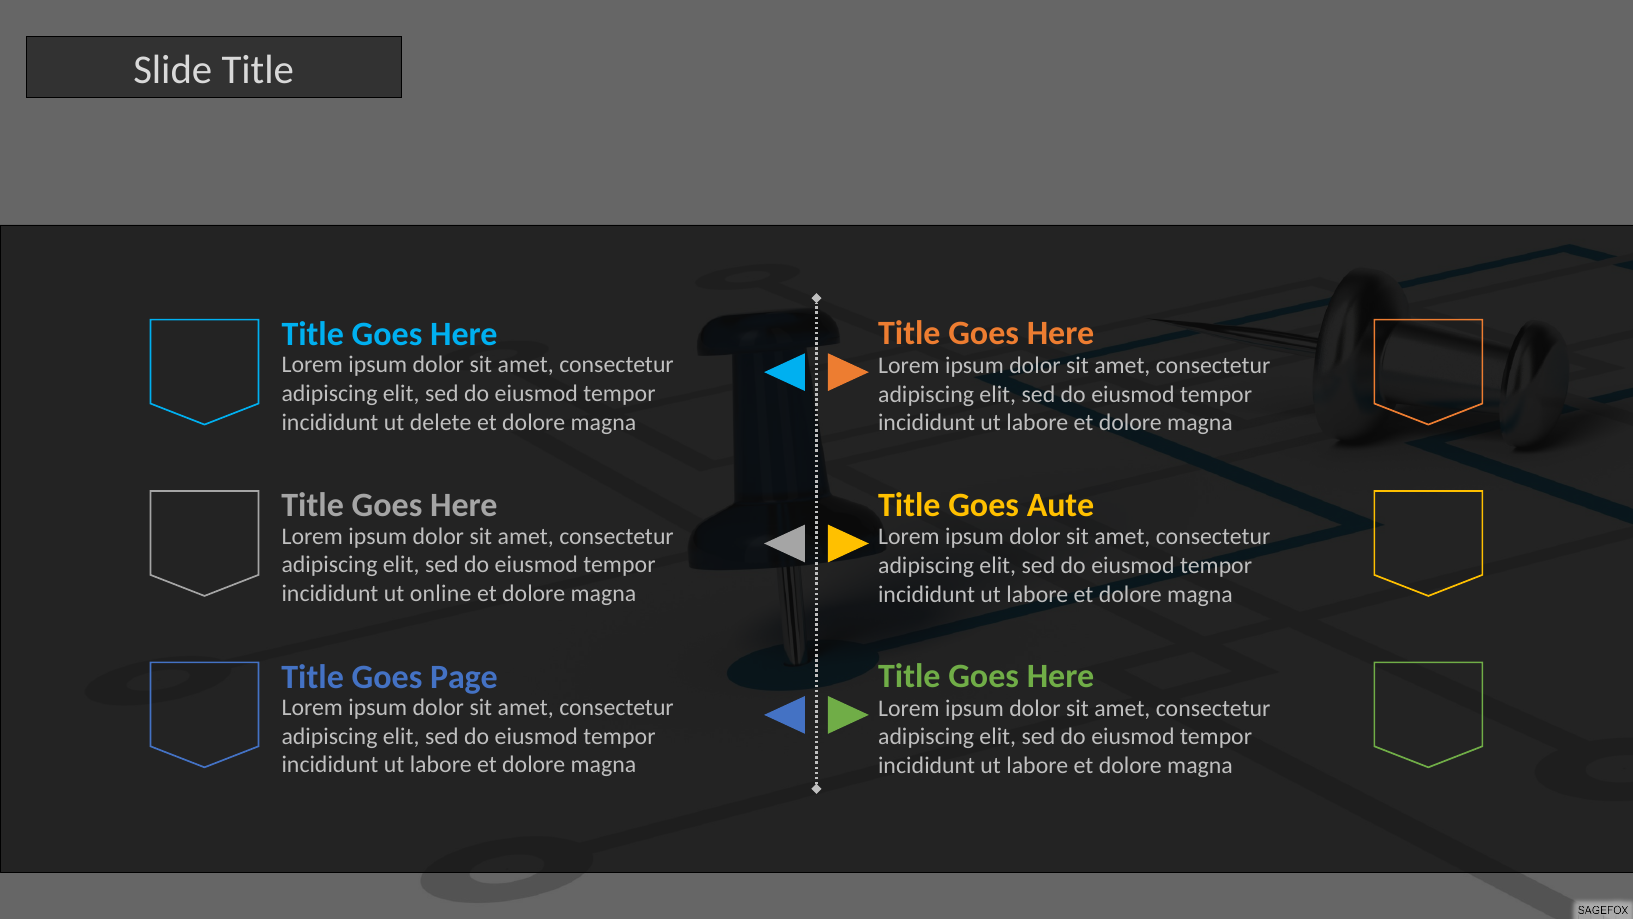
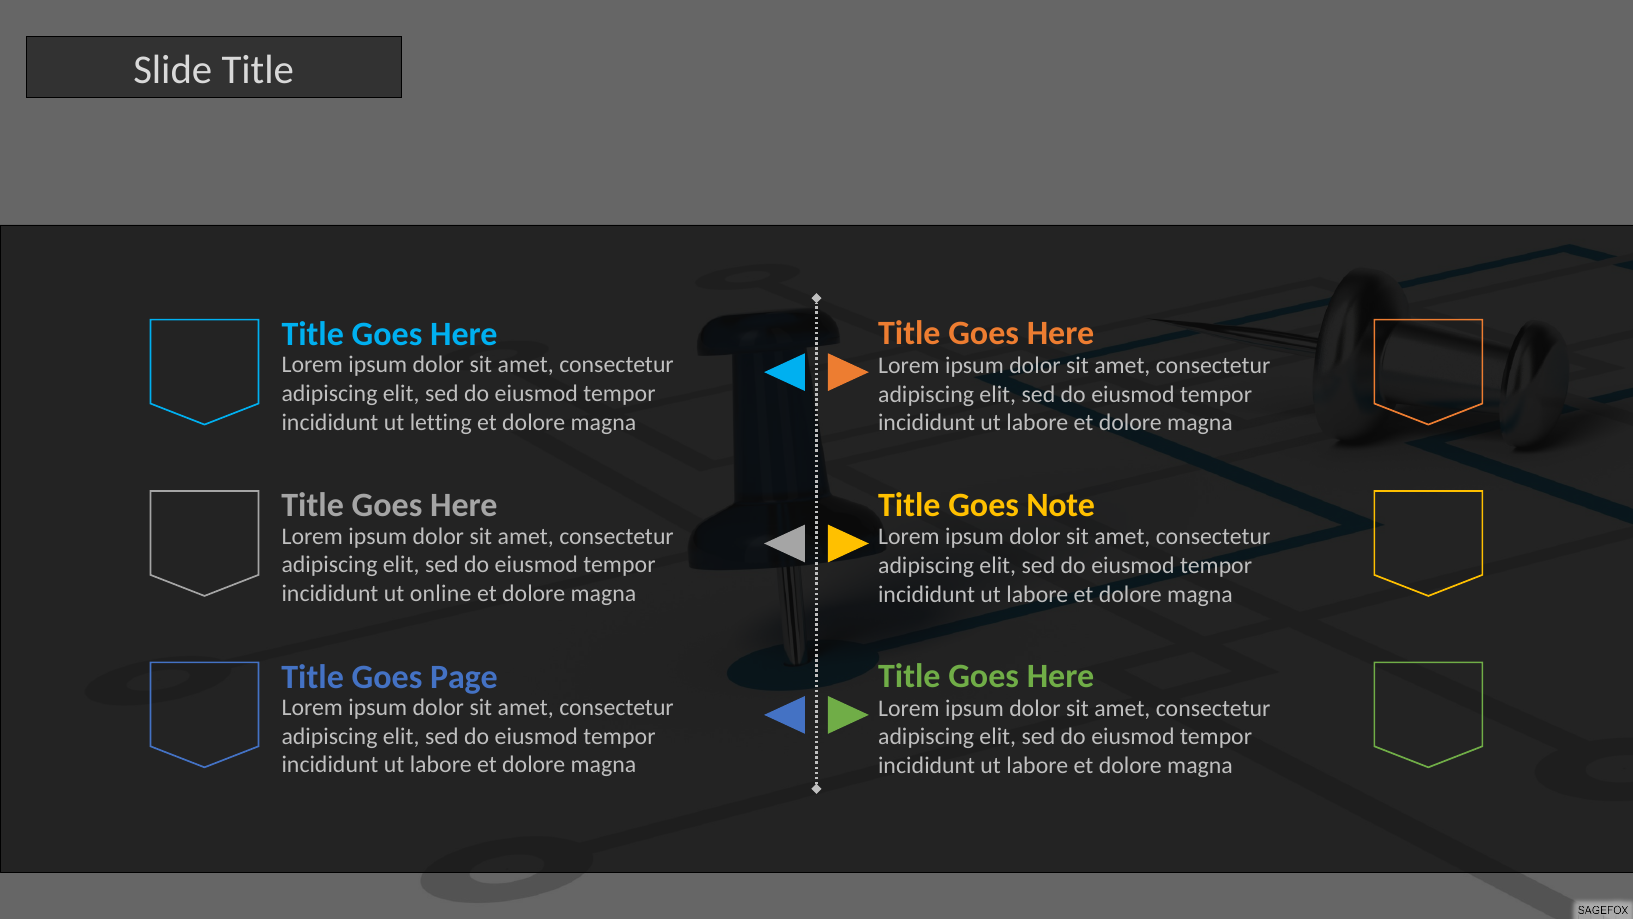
delete: delete -> letting
Aute: Aute -> Note
